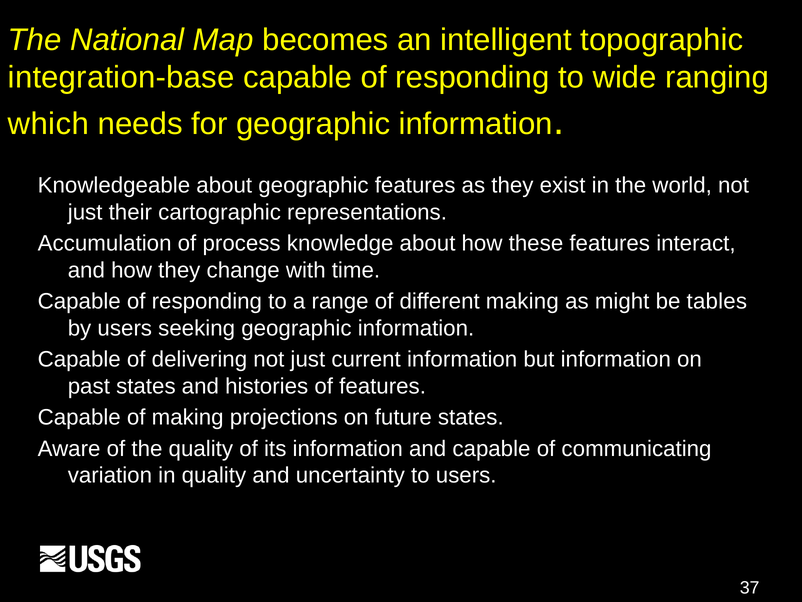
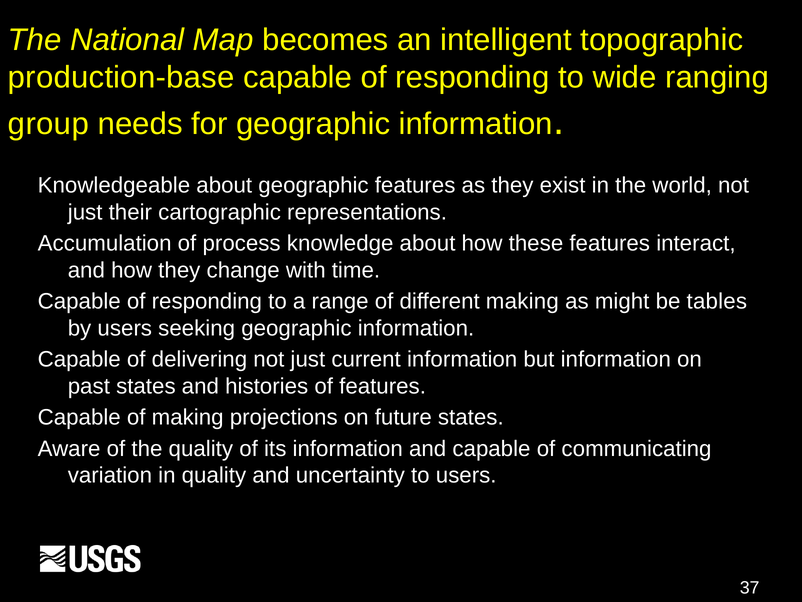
integration-base: integration-base -> production-base
which: which -> group
